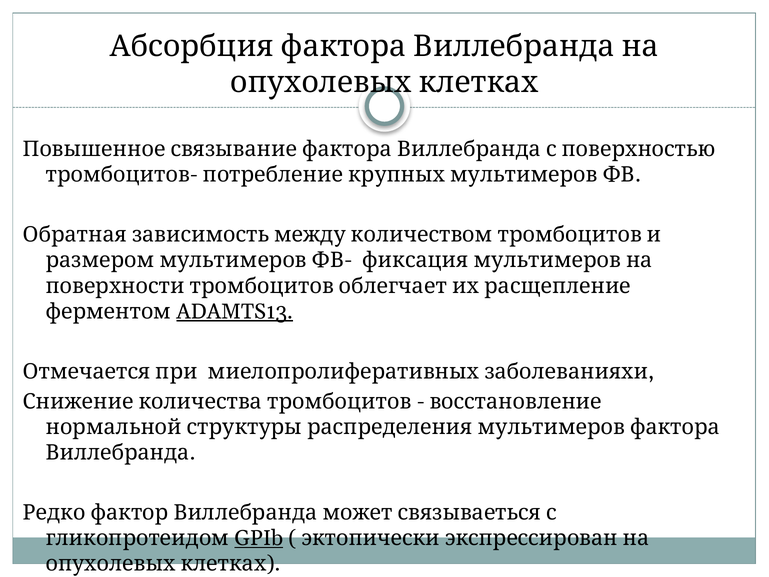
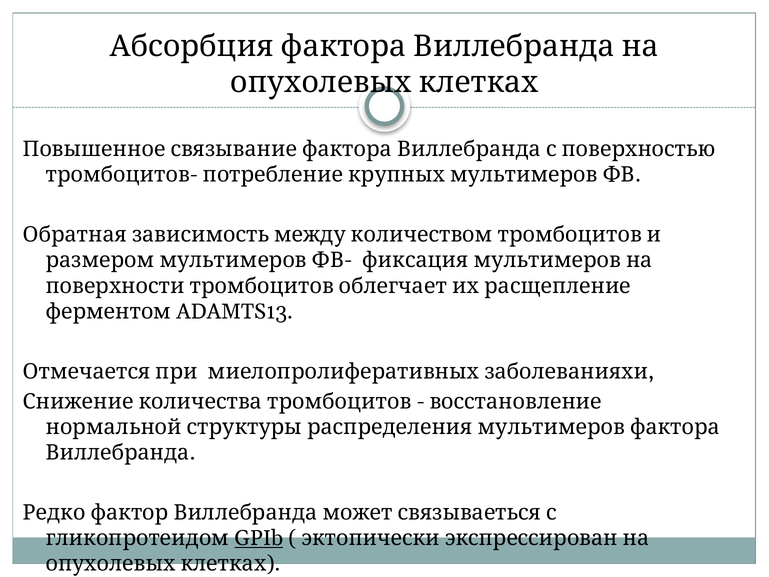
ADAMTS13 underline: present -> none
